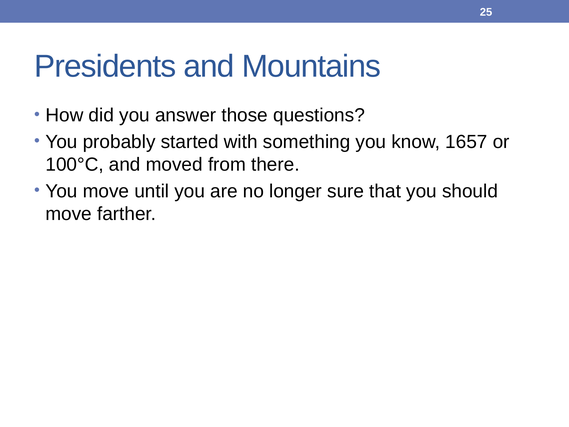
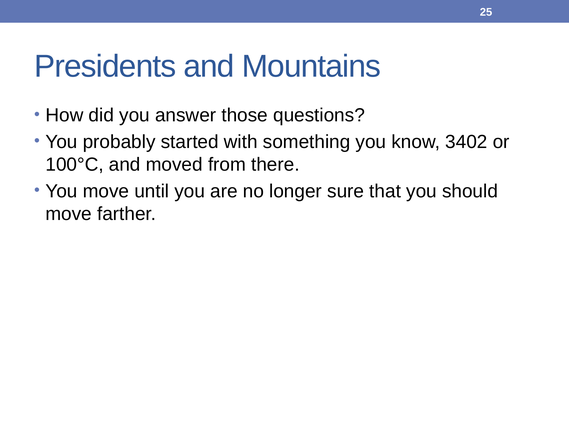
1657: 1657 -> 3402
